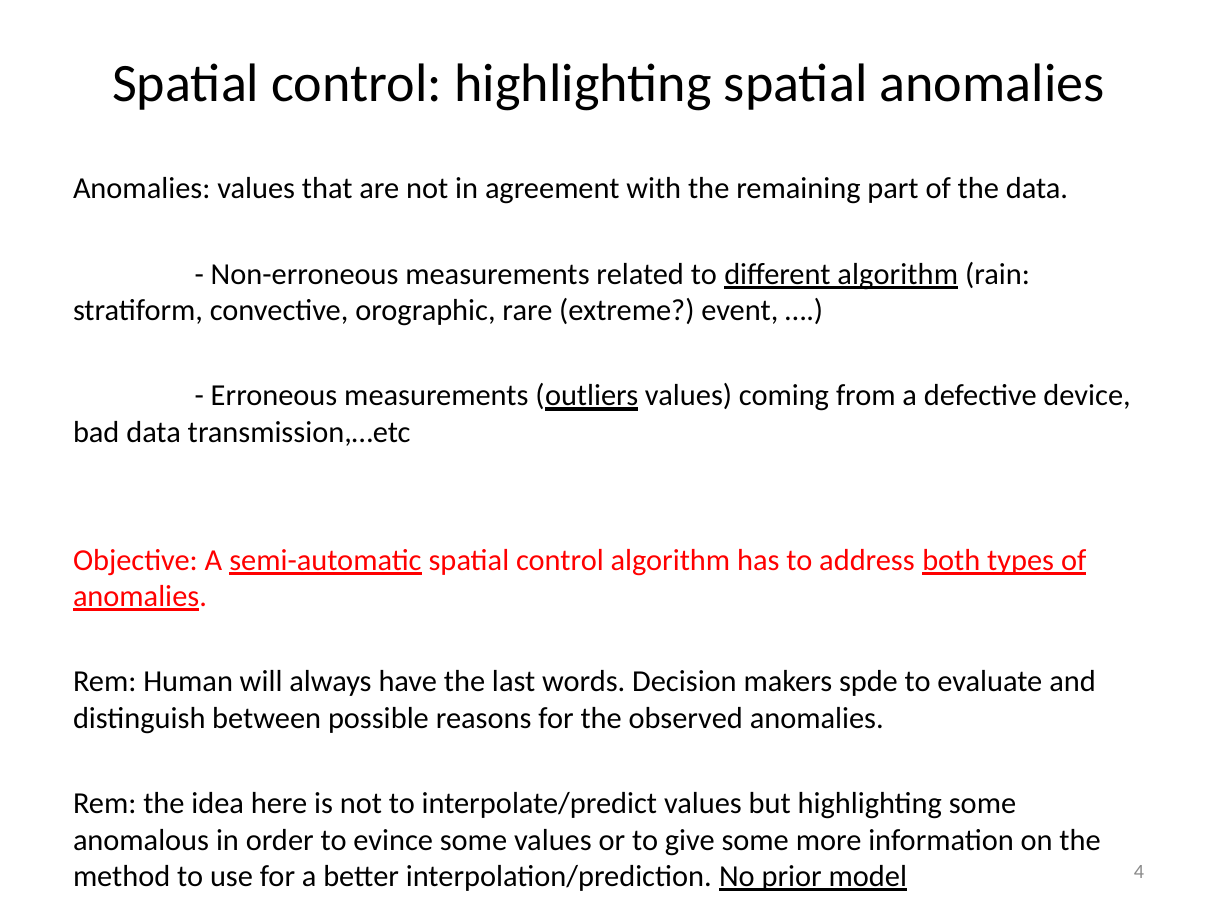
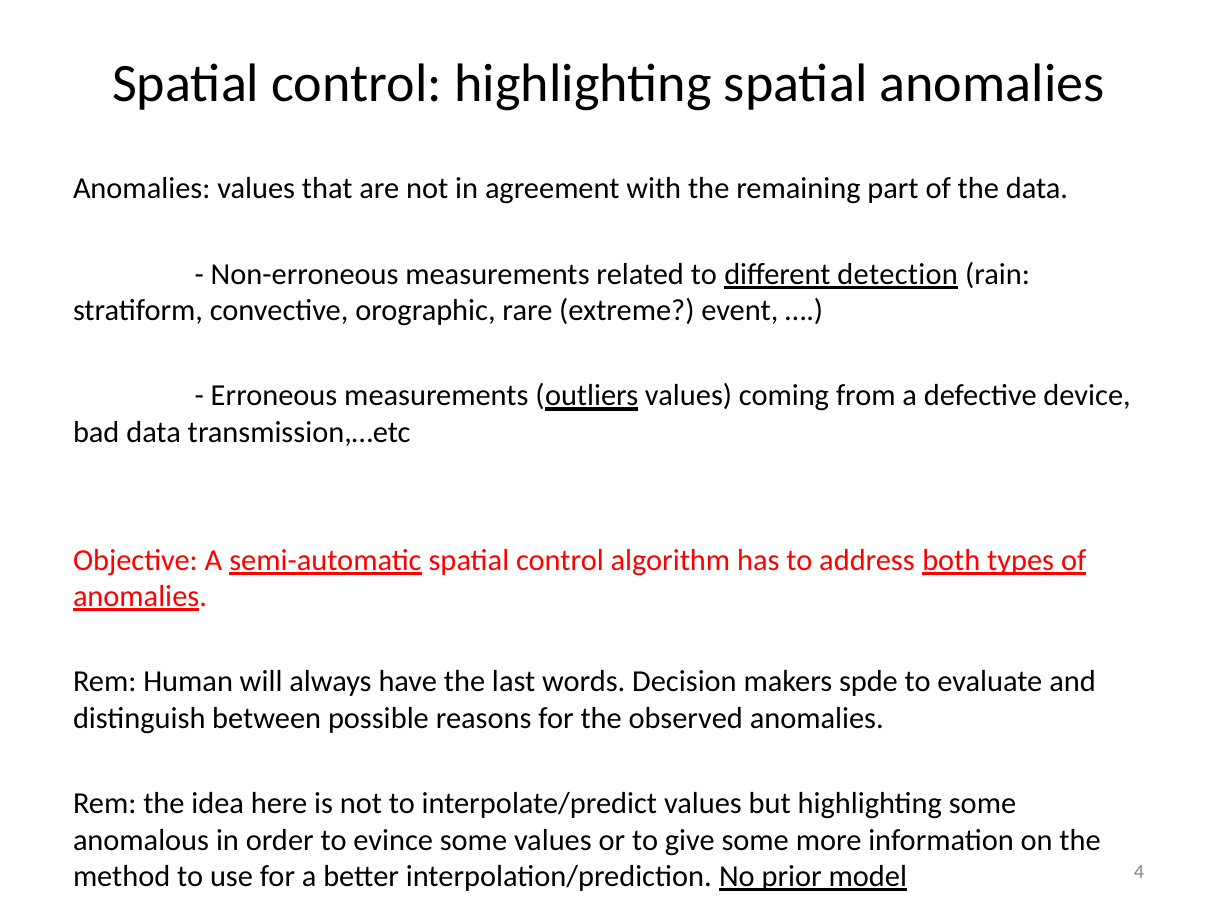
different algorithm: algorithm -> detection
